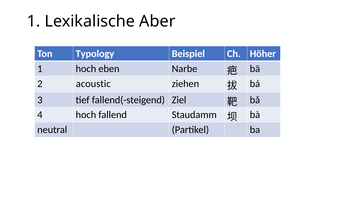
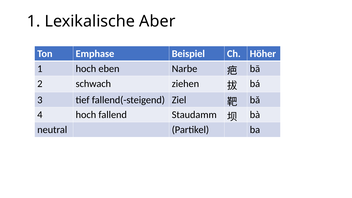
Typology: Typology -> Emphase
acoustic: acoustic -> schwach
